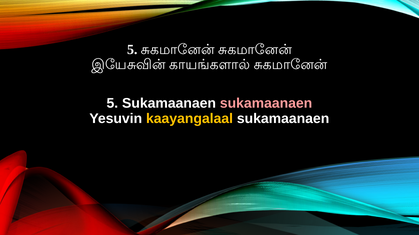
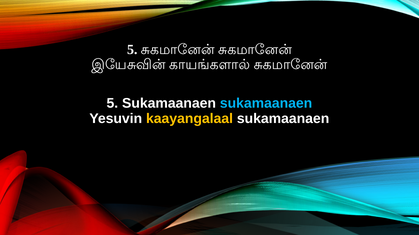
sukamaanaen at (266, 104) colour: pink -> light blue
